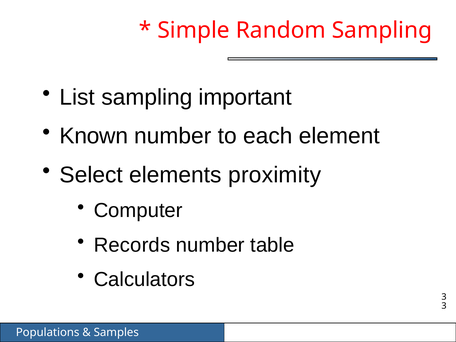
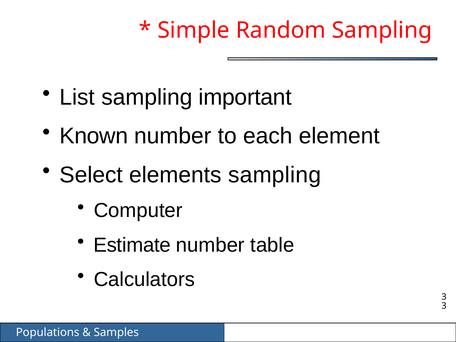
elements proximity: proximity -> sampling
Records: Records -> Estimate
